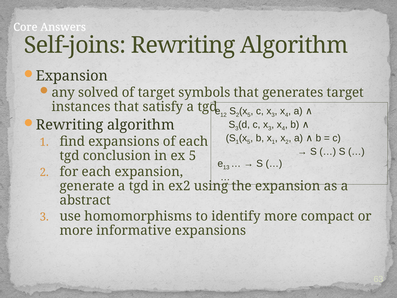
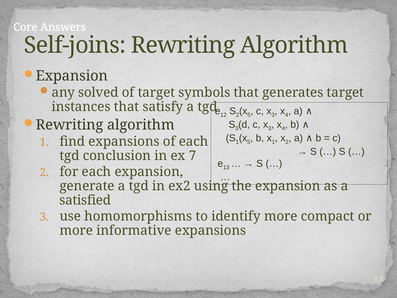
ex 5: 5 -> 7
abstract: abstract -> satisfied
